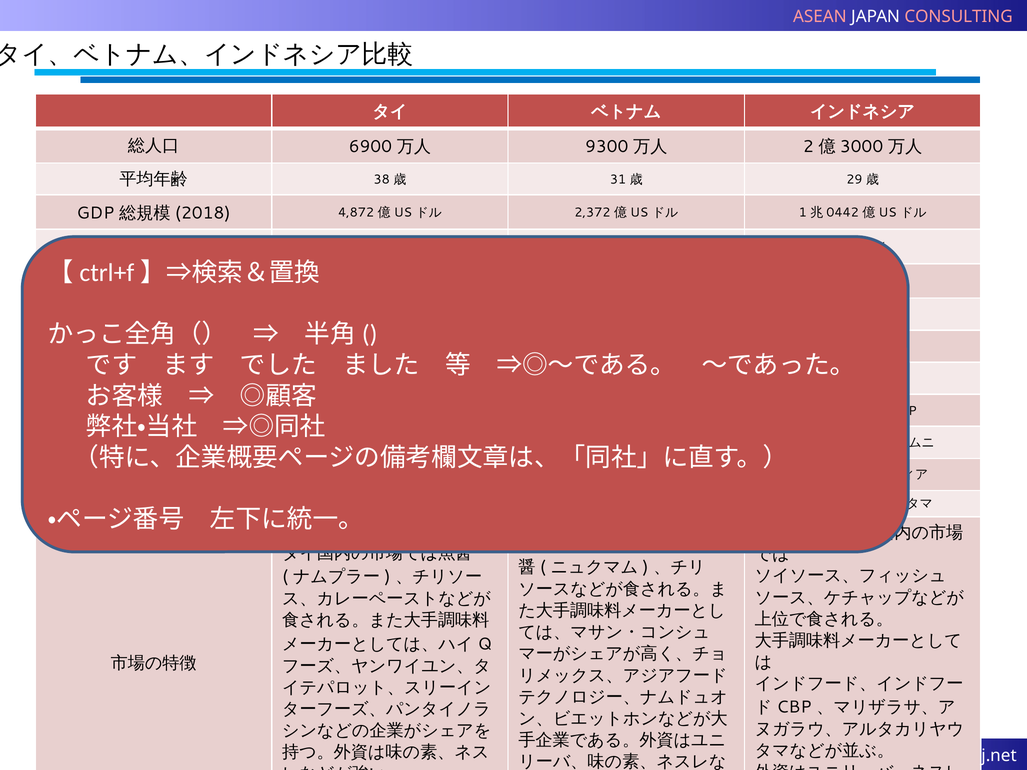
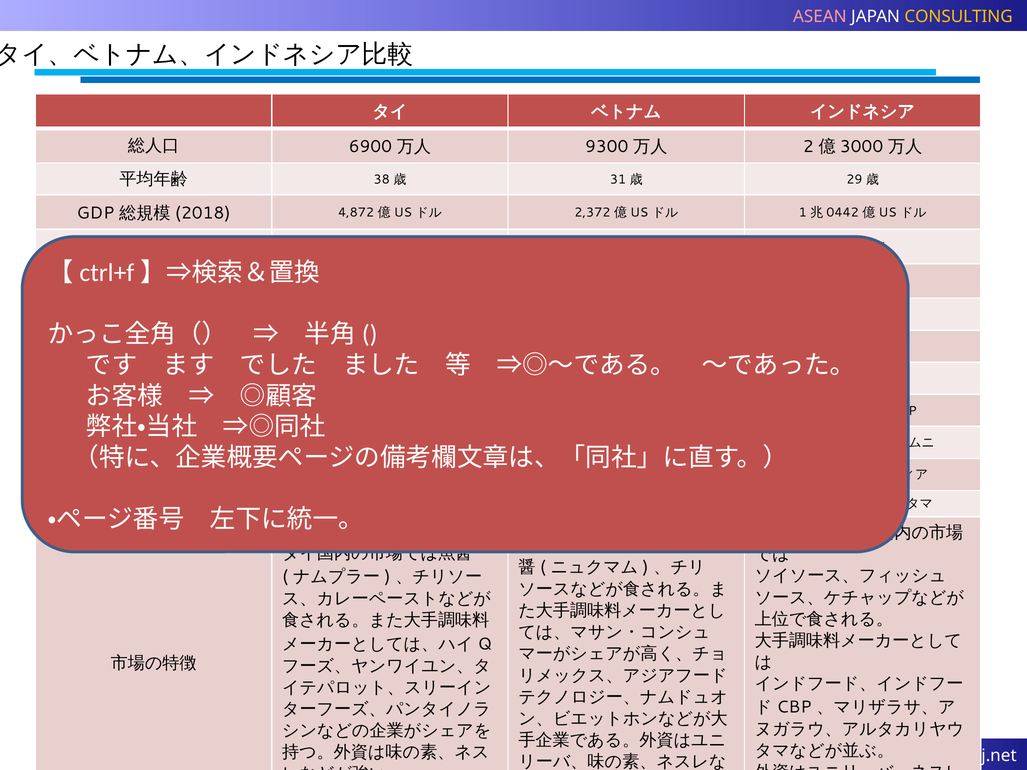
CONSULTING colour: pink -> yellow
